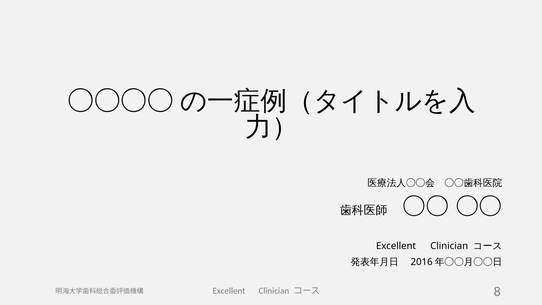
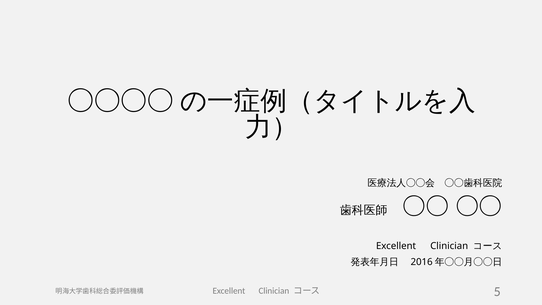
8: 8 -> 5
